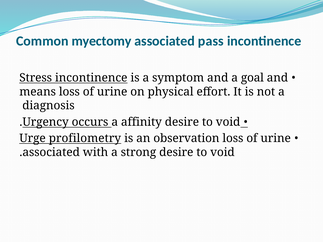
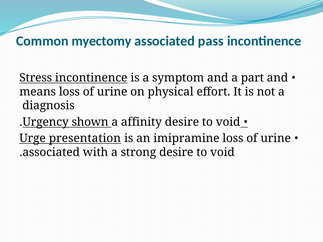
goal: goal -> part
occurs: occurs -> shown
profilometry: profilometry -> presentation
observation: observation -> imipramine
